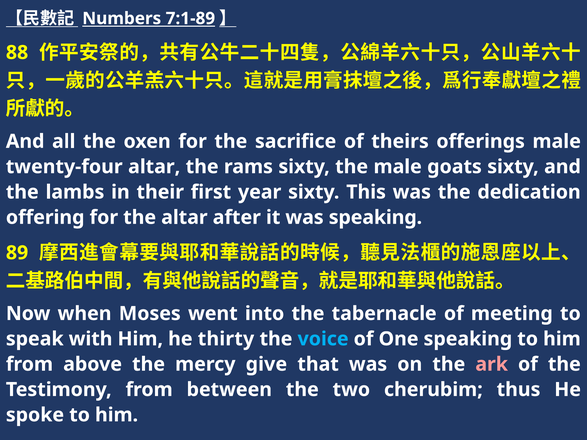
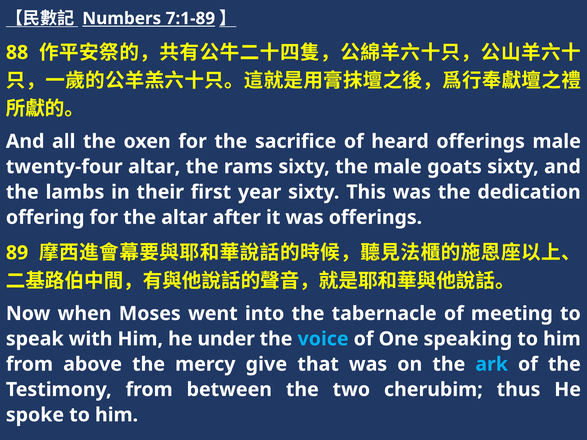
theirs: theirs -> heard
was speaking: speaking -> offerings
thirty: thirty -> under
ark colour: pink -> light blue
